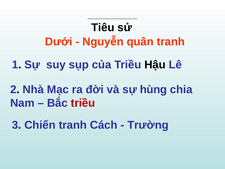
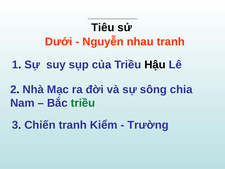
quân: quân -> nhau
hùng: hùng -> sông
triều at (83, 103) colour: red -> green
Cách: Cách -> Kiểm
